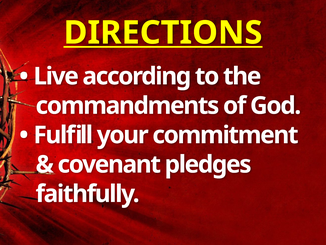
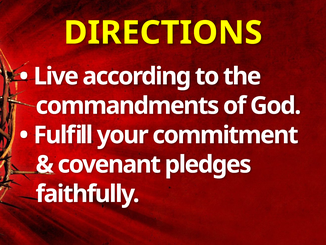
DIRECTIONS underline: present -> none
